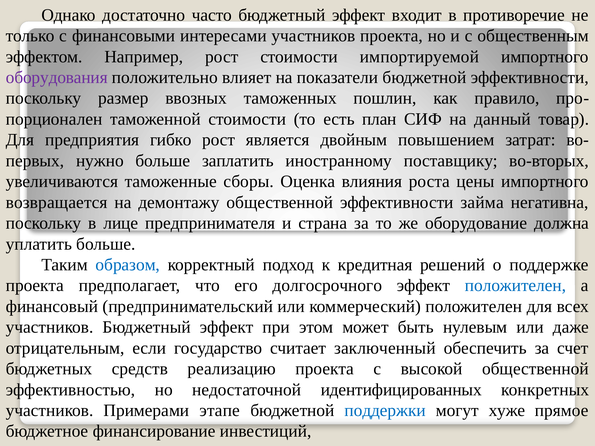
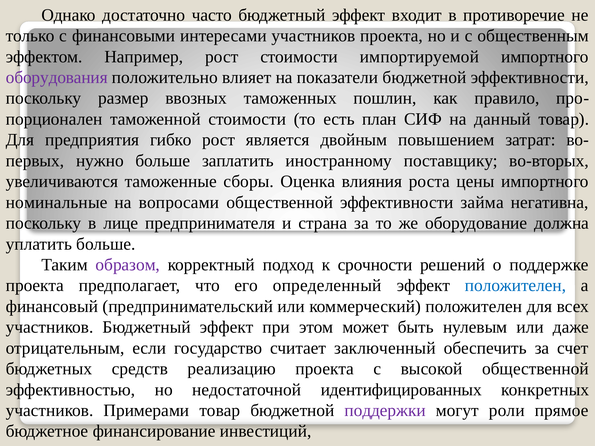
возвращается: возвращается -> номинальные
демонтажу: демонтажу -> вопросами
образом colour: blue -> purple
кредитная: кредитная -> срочности
долгосрочного: долгосрочного -> определенный
Примерами этапе: этапе -> товар
поддержки colour: blue -> purple
хуже: хуже -> роли
